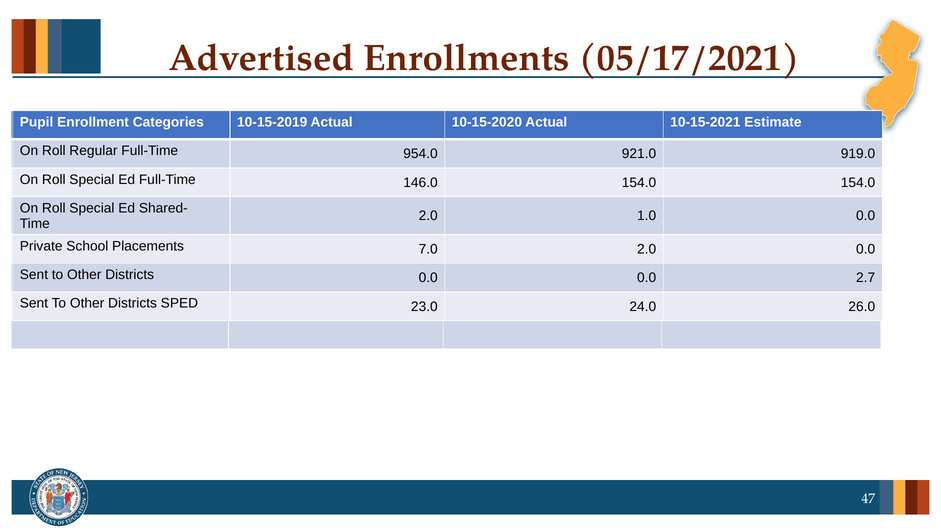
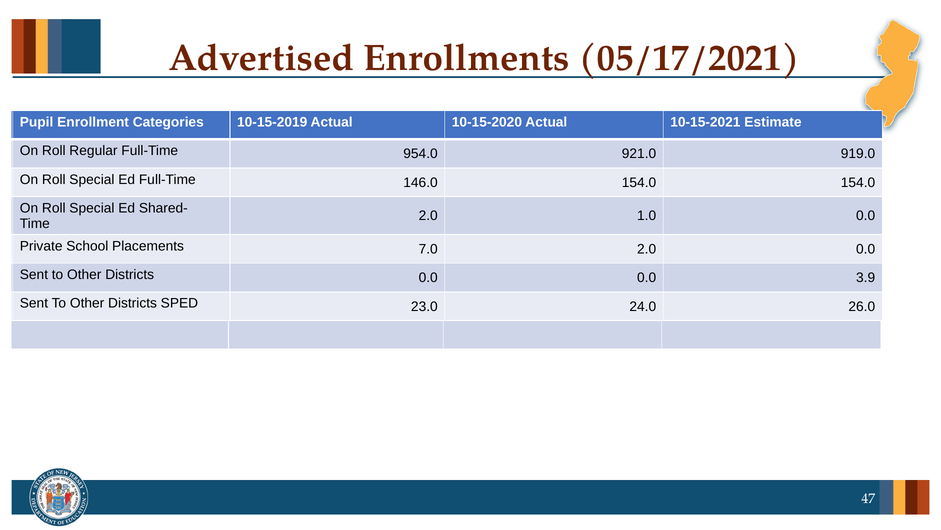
2.7: 2.7 -> 3.9
